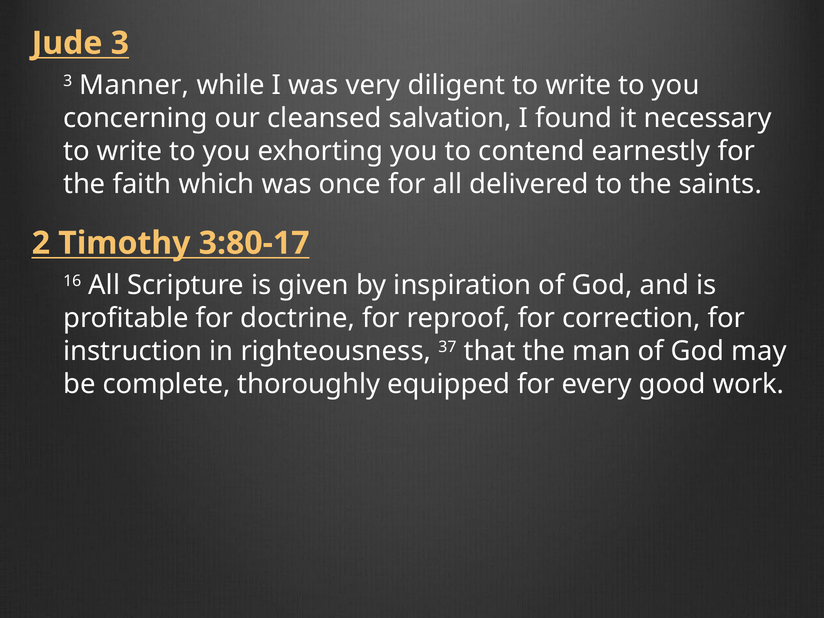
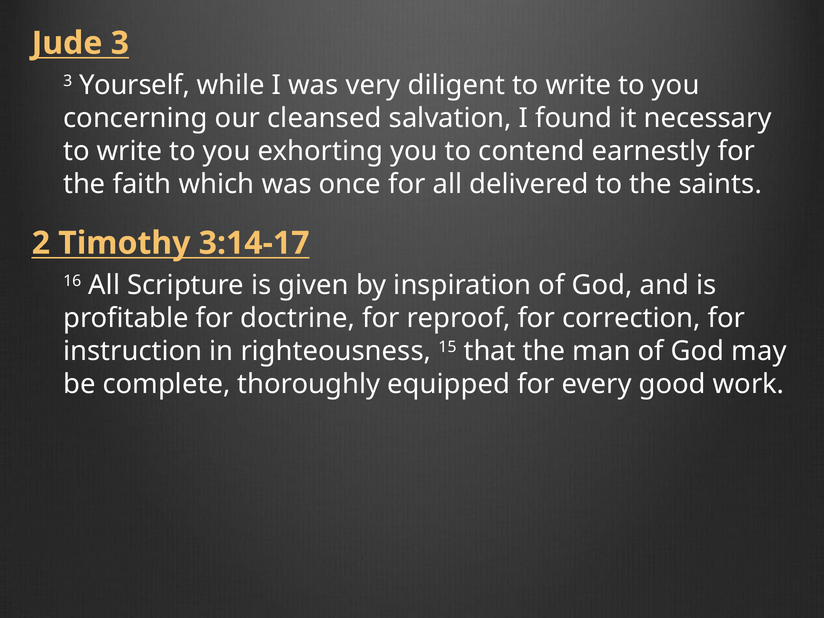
Manner: Manner -> Yourself
3:80-17: 3:80-17 -> 3:14-17
37: 37 -> 15
